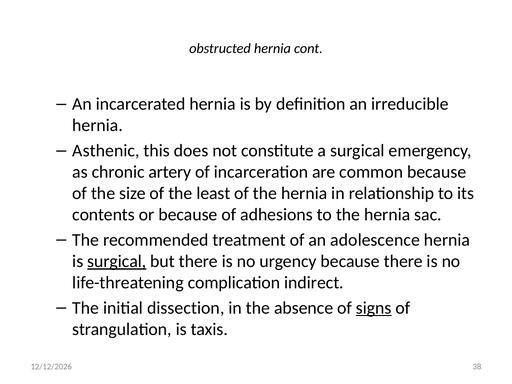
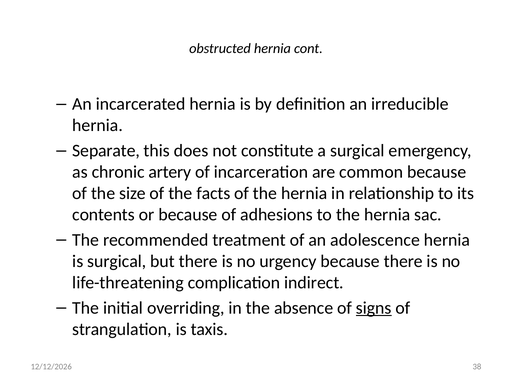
Asthenic: Asthenic -> Separate
least: least -> facts
surgical at (117, 261) underline: present -> none
dissection: dissection -> overriding
